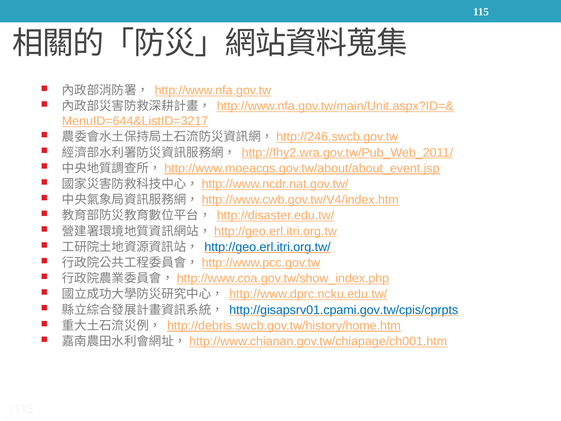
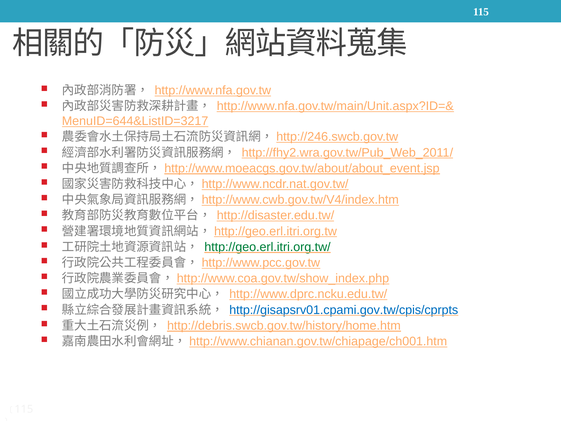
http://geo.erl.itri.org.tw/ colour: blue -> green
